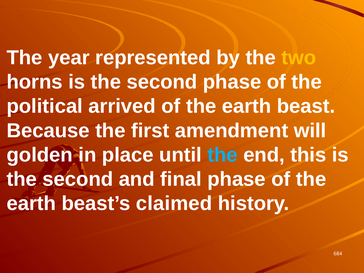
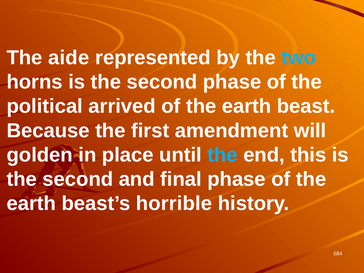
year: year -> aide
two colour: yellow -> light blue
claimed: claimed -> horrible
